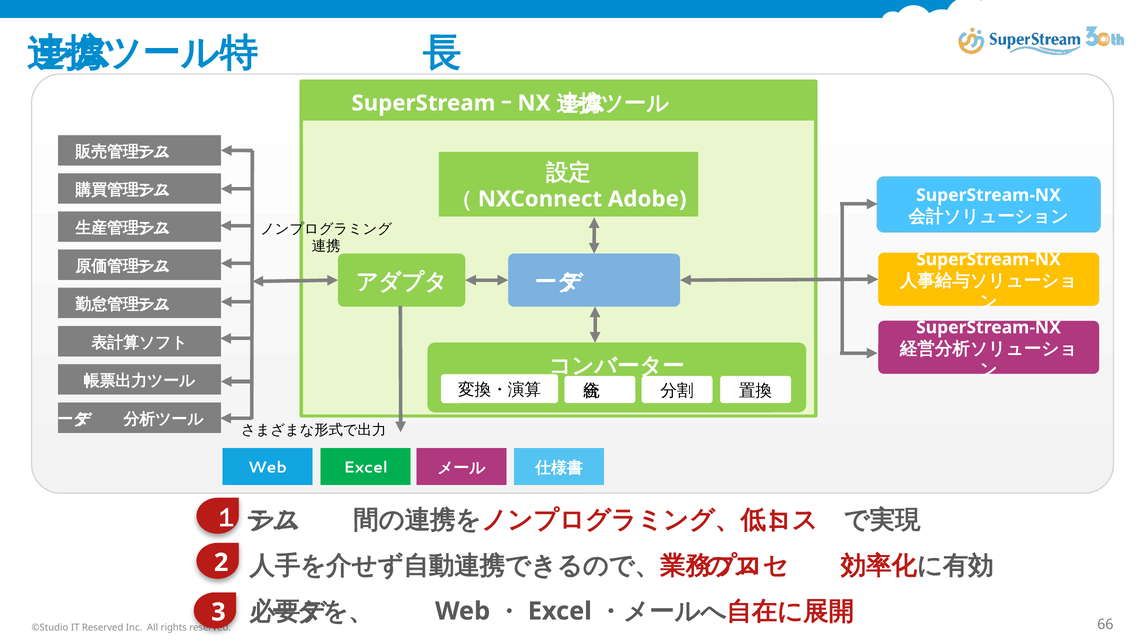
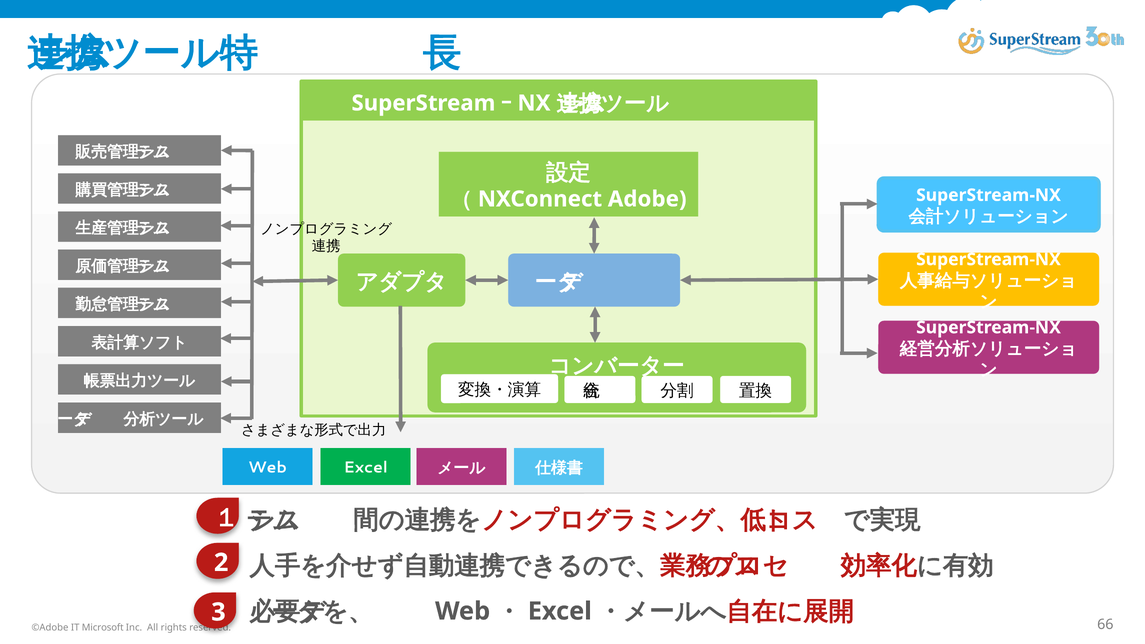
©Studio: ©Studio -> ©Adobe
IT Reserved: Reserved -> Microsoft
